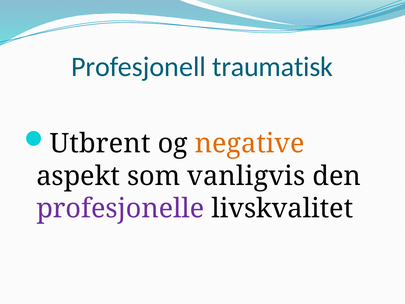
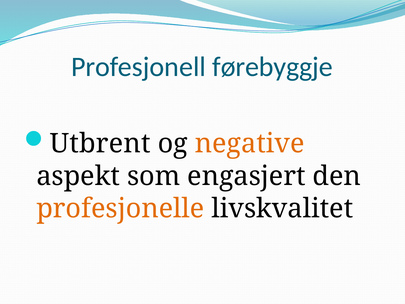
traumatisk: traumatisk -> førebyggje
vanligvis: vanligvis -> engasjert
profesjonelle colour: purple -> orange
